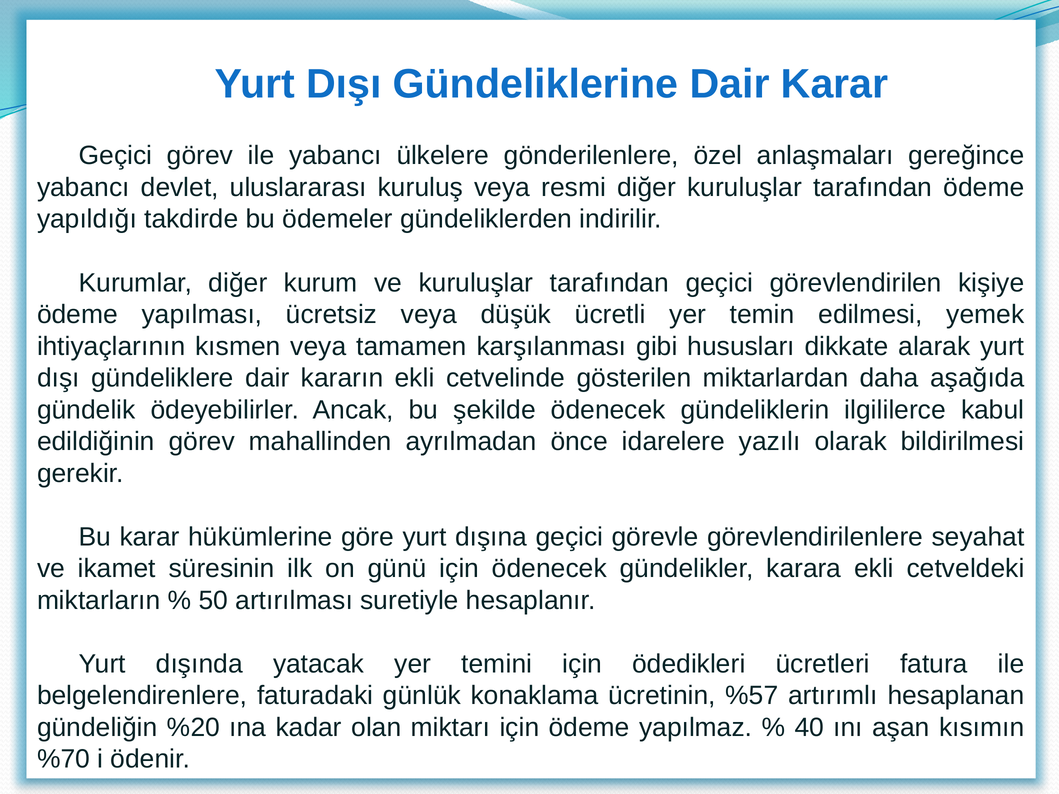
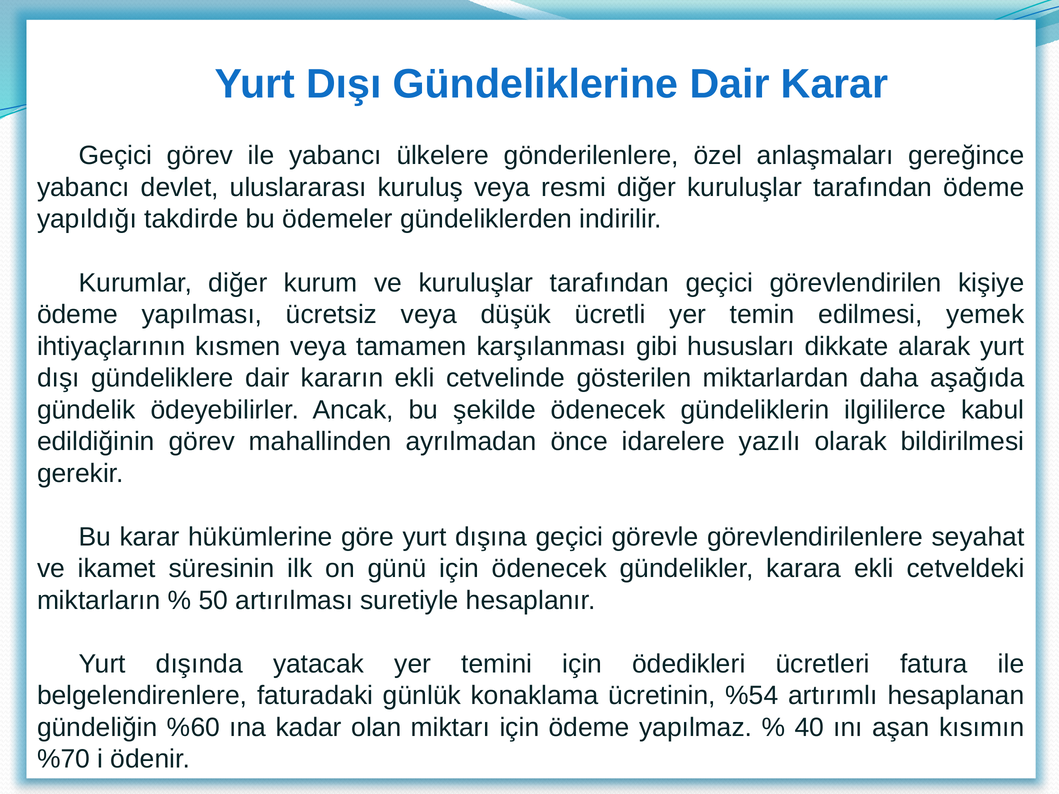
%57: %57 -> %54
%20: %20 -> %60
